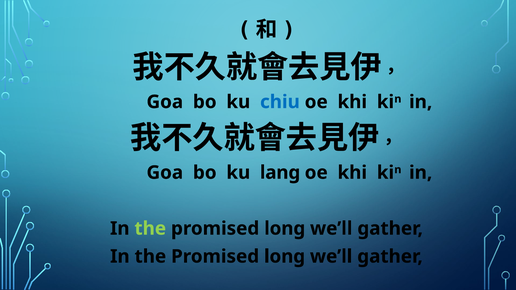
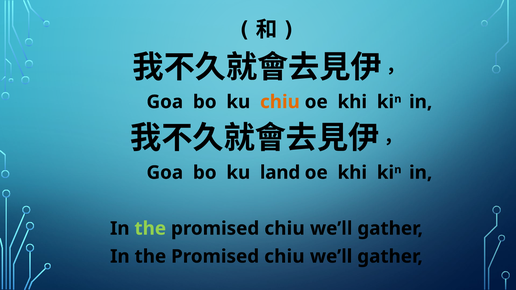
chiu at (280, 102) colour: blue -> orange
lang: lang -> land
long at (285, 229): long -> chiu
long at (285, 257): long -> chiu
